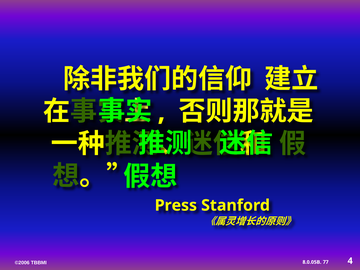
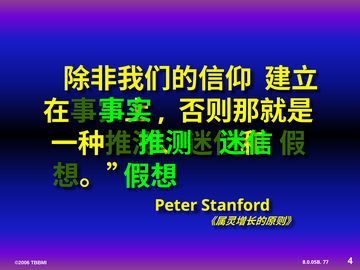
Press: Press -> Peter
